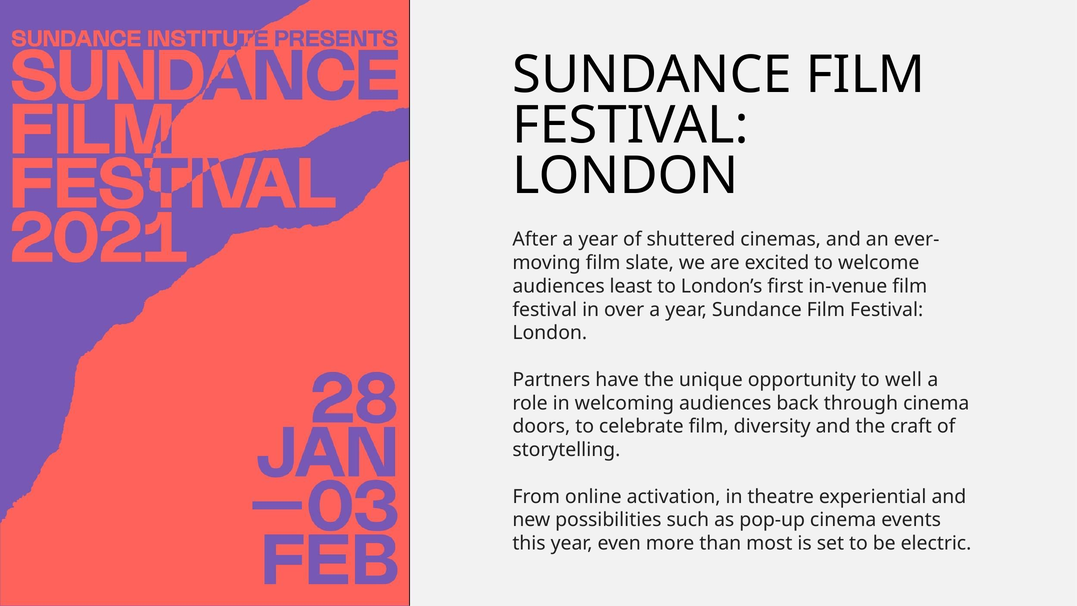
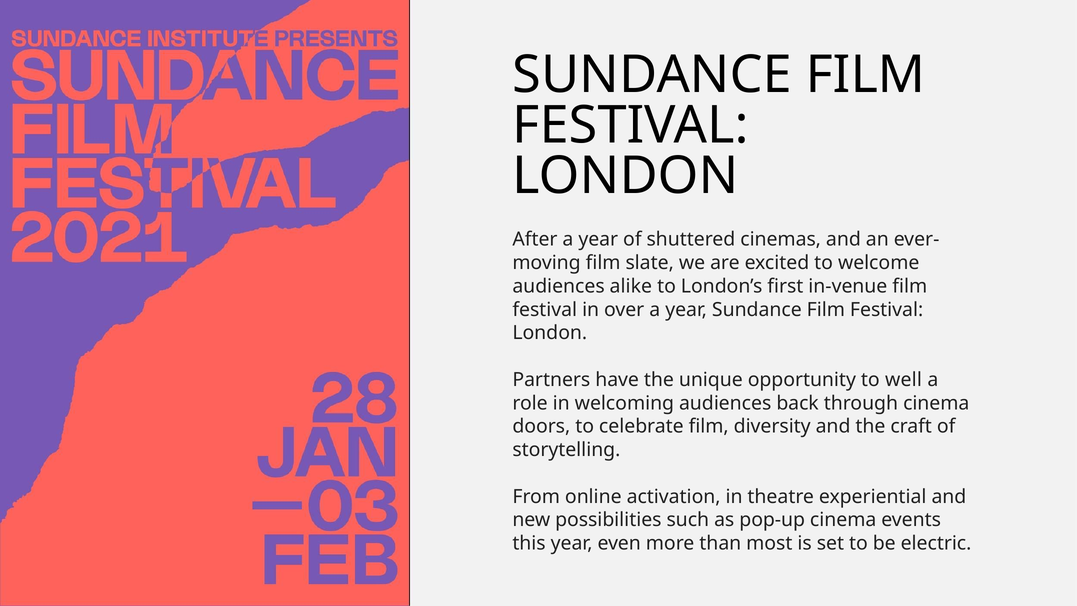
least: least -> alike
